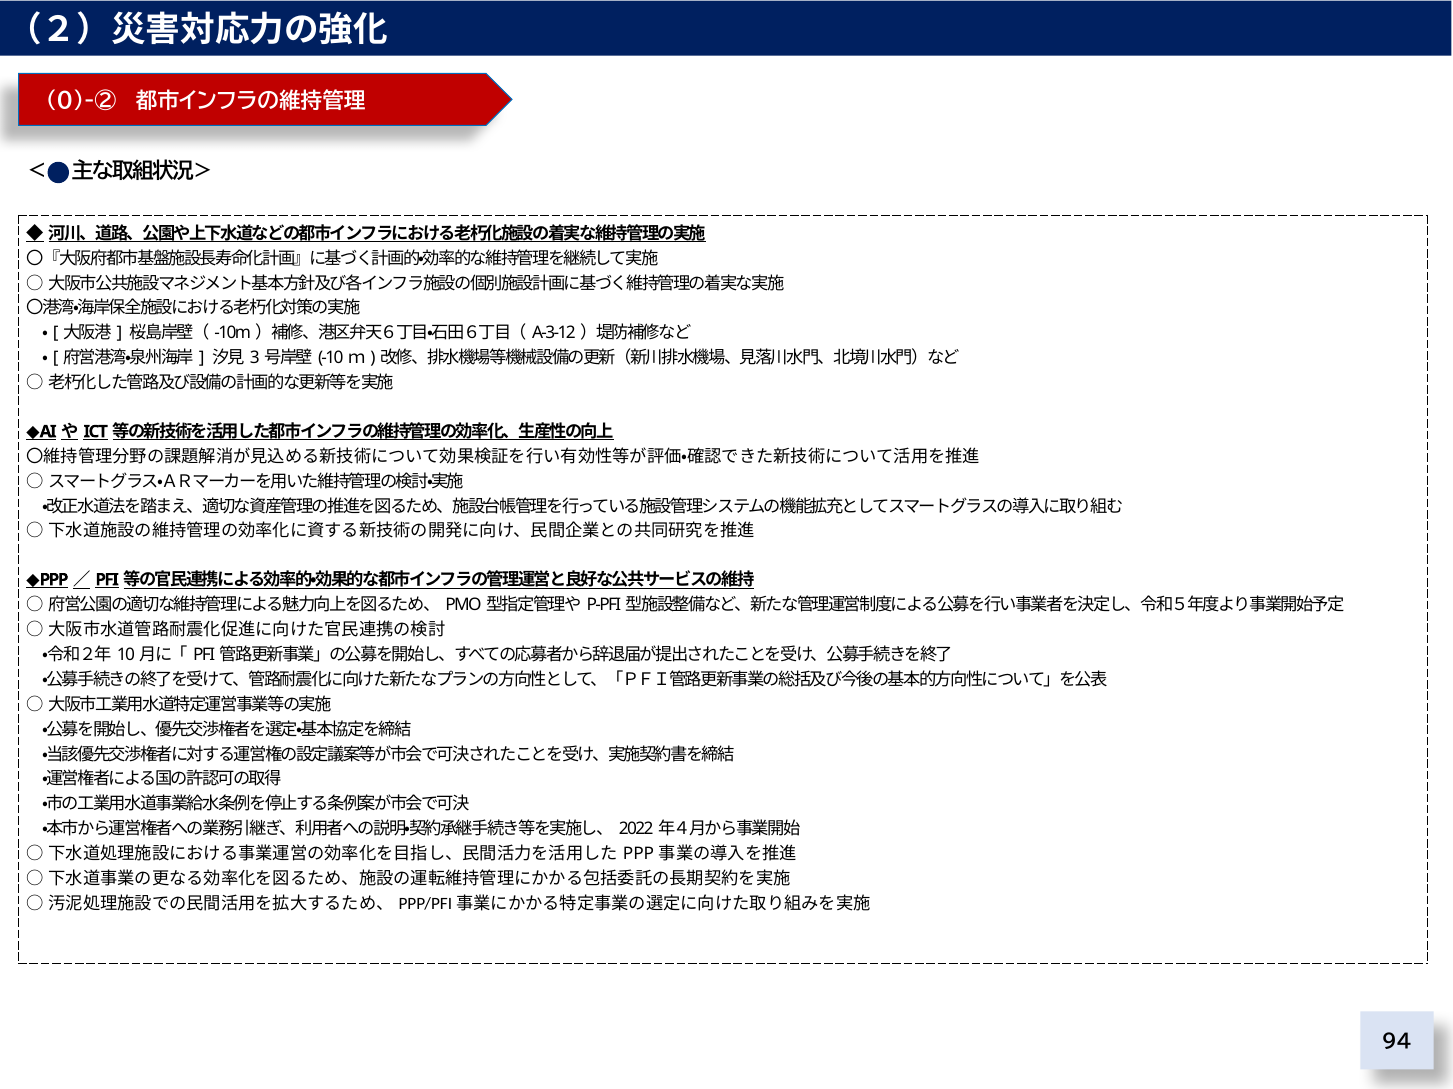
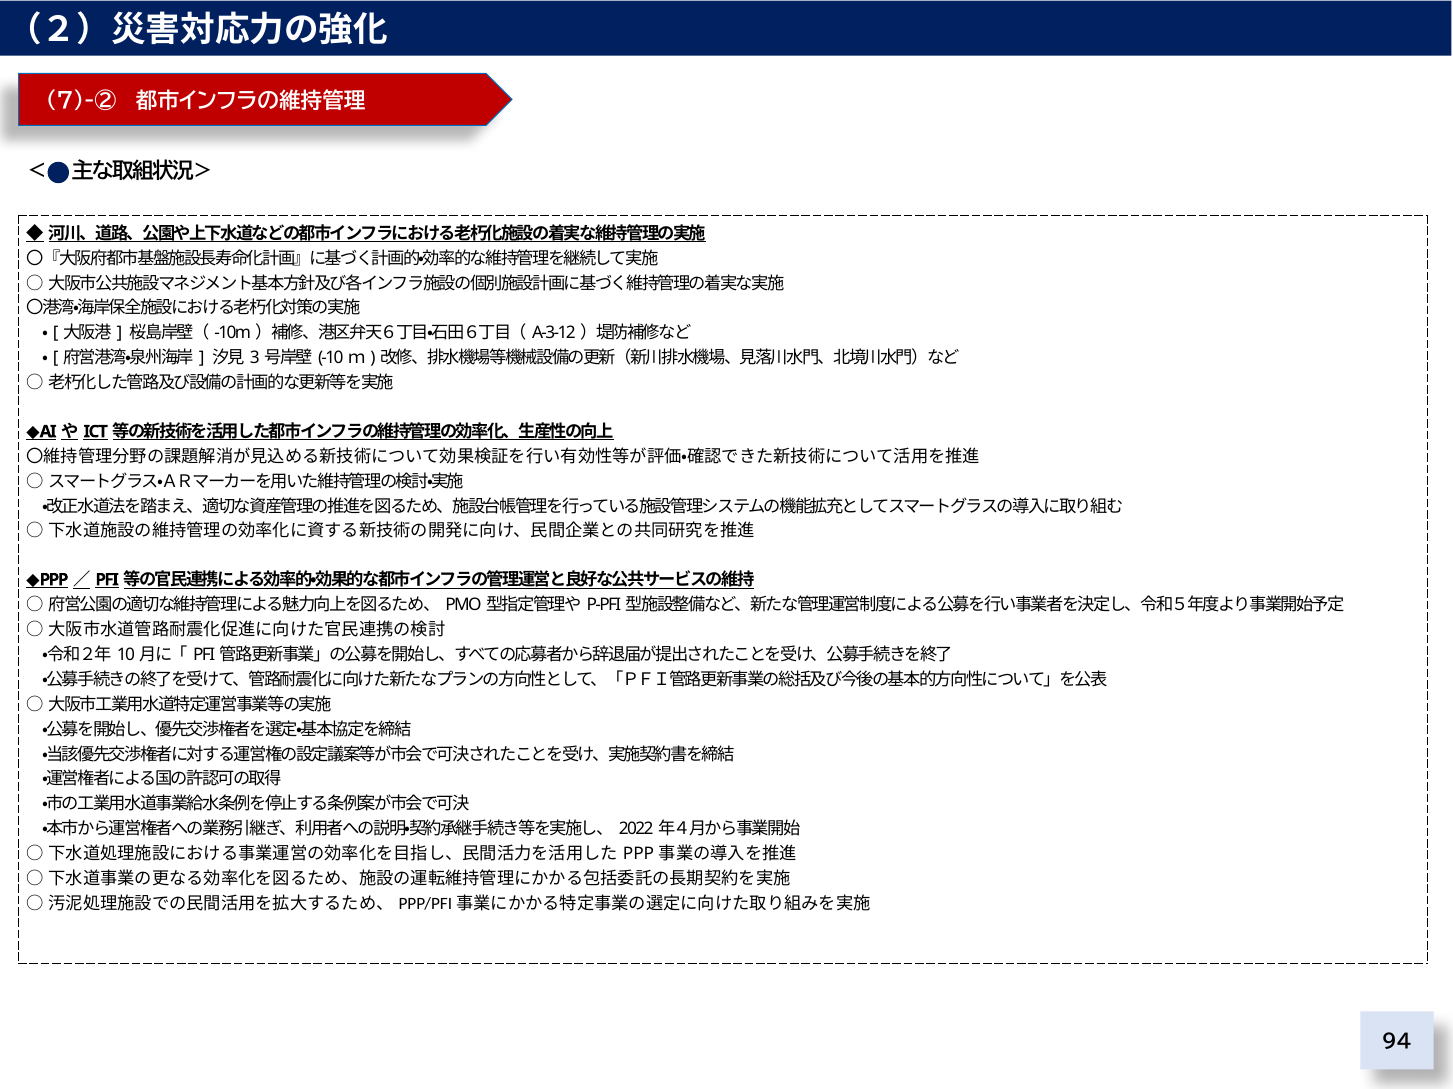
0)-②: 0)-② -> 7)-②
